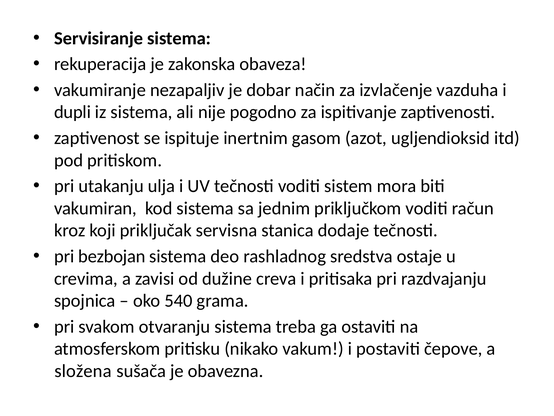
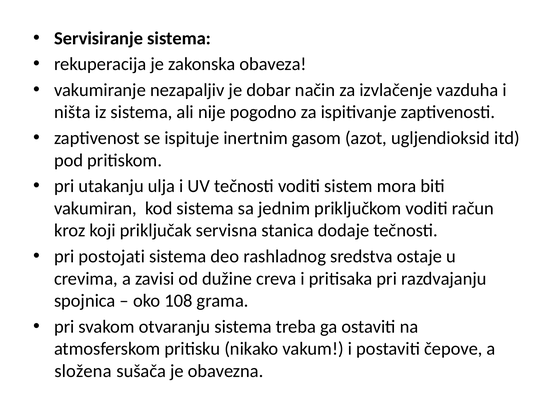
dupli: dupli -> ništa
bezbojan: bezbojan -> postojati
540: 540 -> 108
